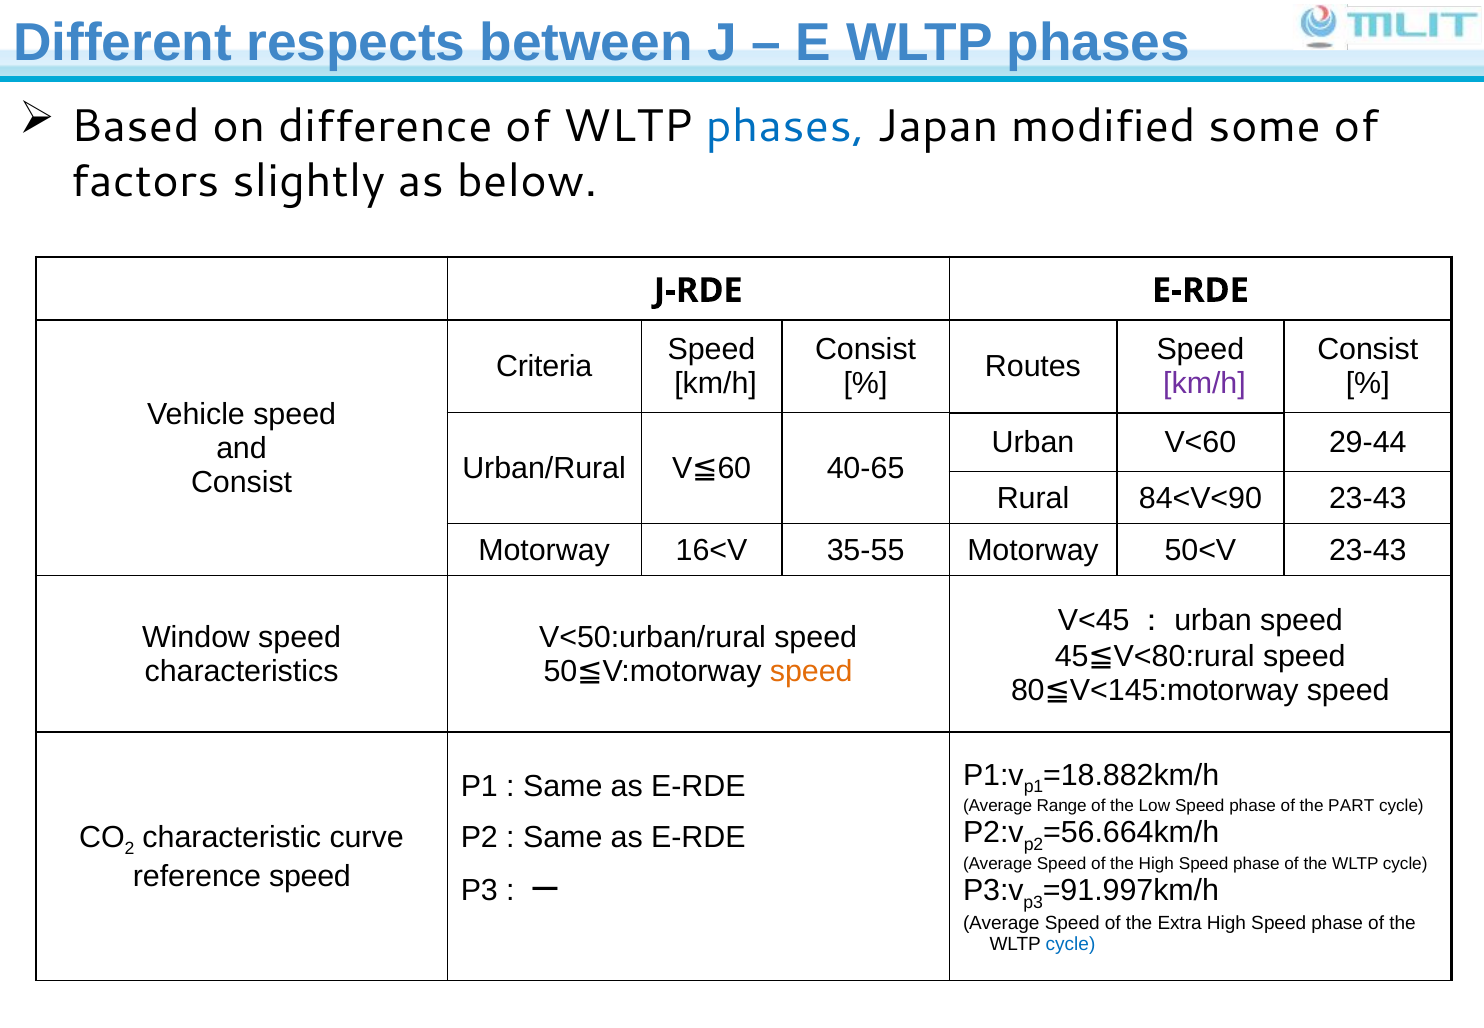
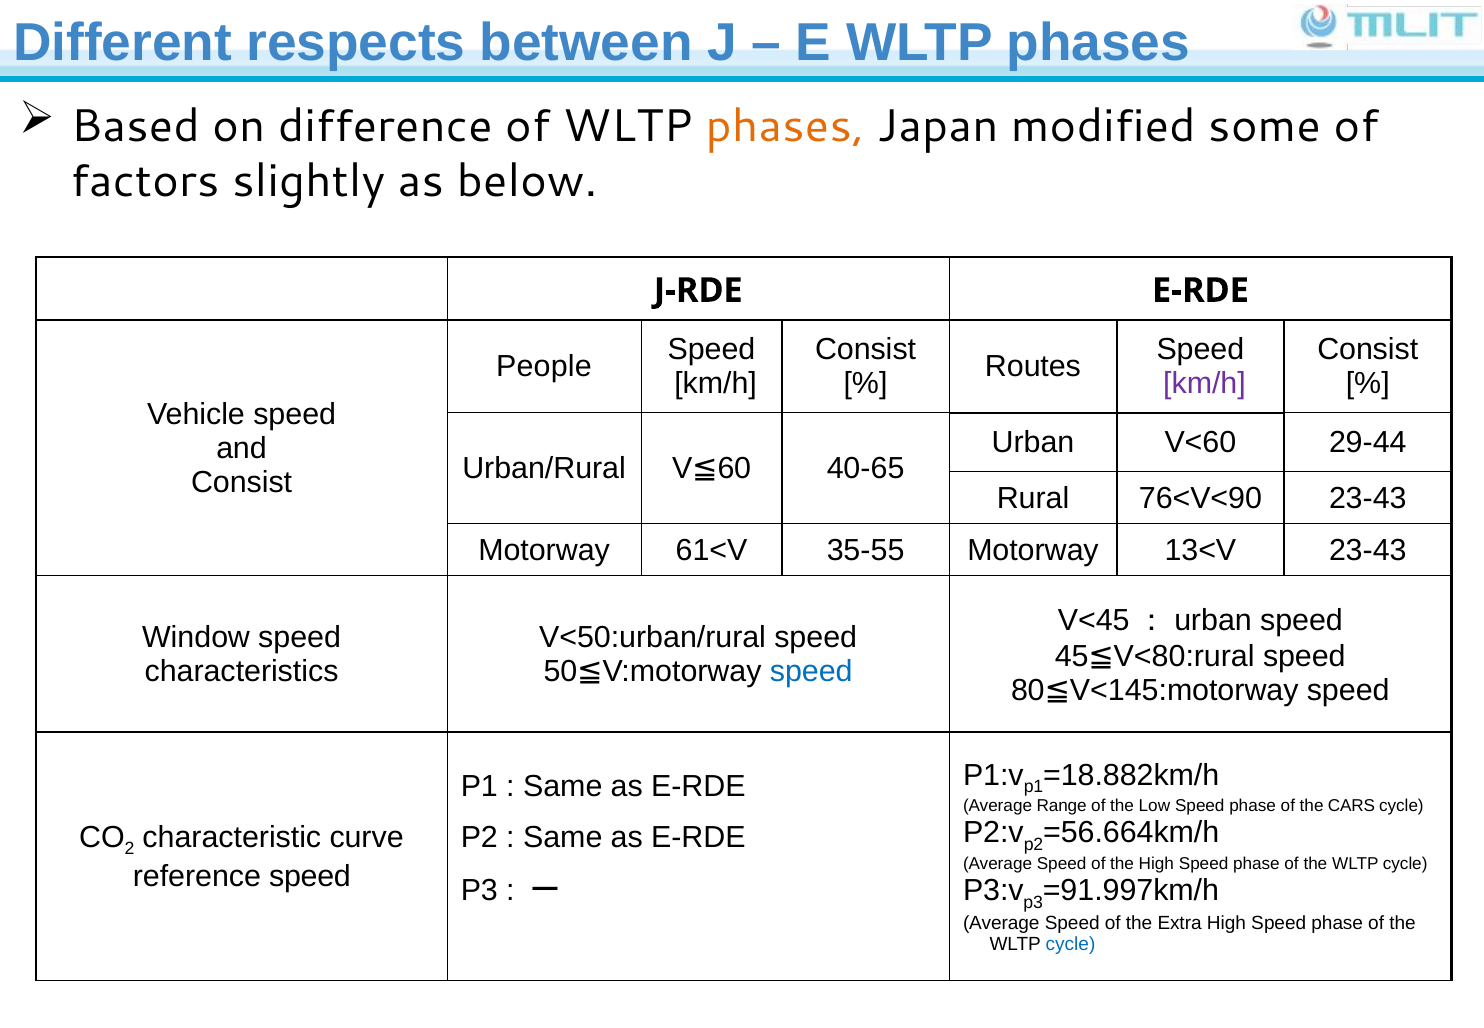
phases at (785, 126) colour: blue -> orange
Criteria: Criteria -> People
84<V<90: 84<V<90 -> 76<V<90
16<V: 16<V -> 61<V
50<V: 50<V -> 13<V
speed at (811, 671) colour: orange -> blue
PART: PART -> CARS
